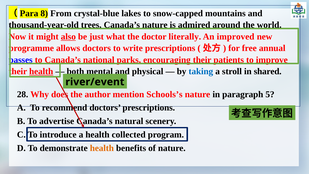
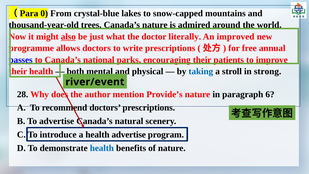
8: 8 -> 0
health at (41, 71) underline: present -> none
shared: shared -> strong
Schools’s: Schools’s -> Provide’s
5: 5 -> 6
health collected: collected -> advertise
health at (102, 148) colour: orange -> blue
